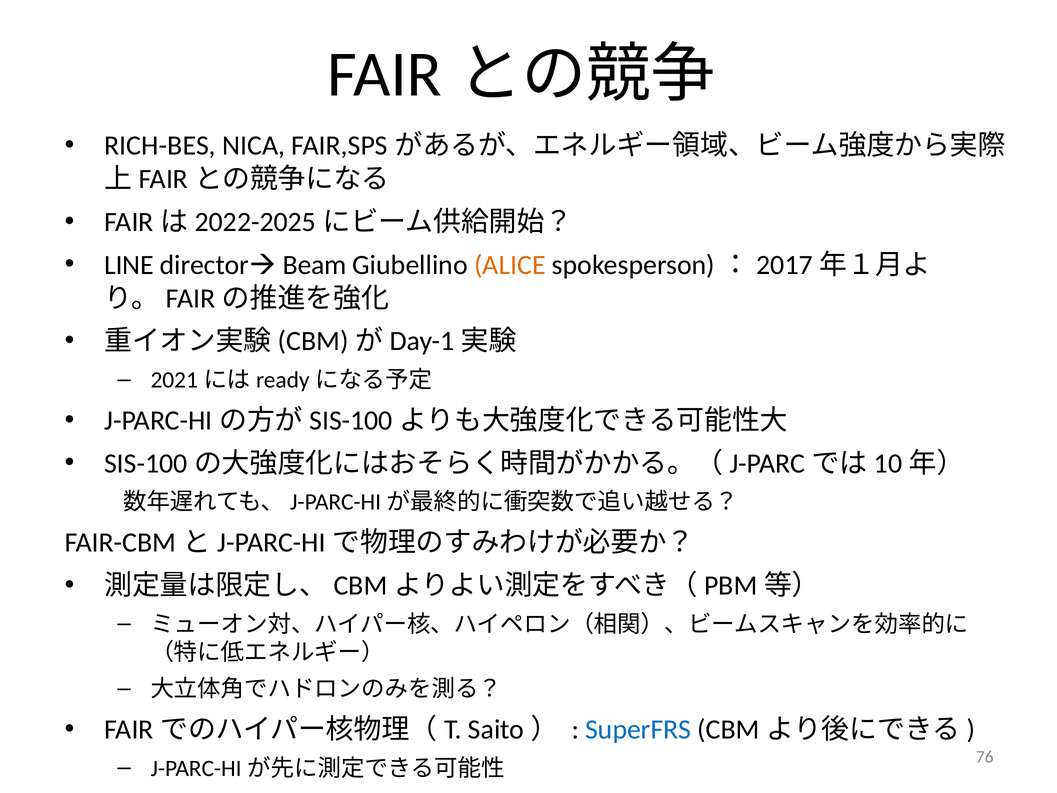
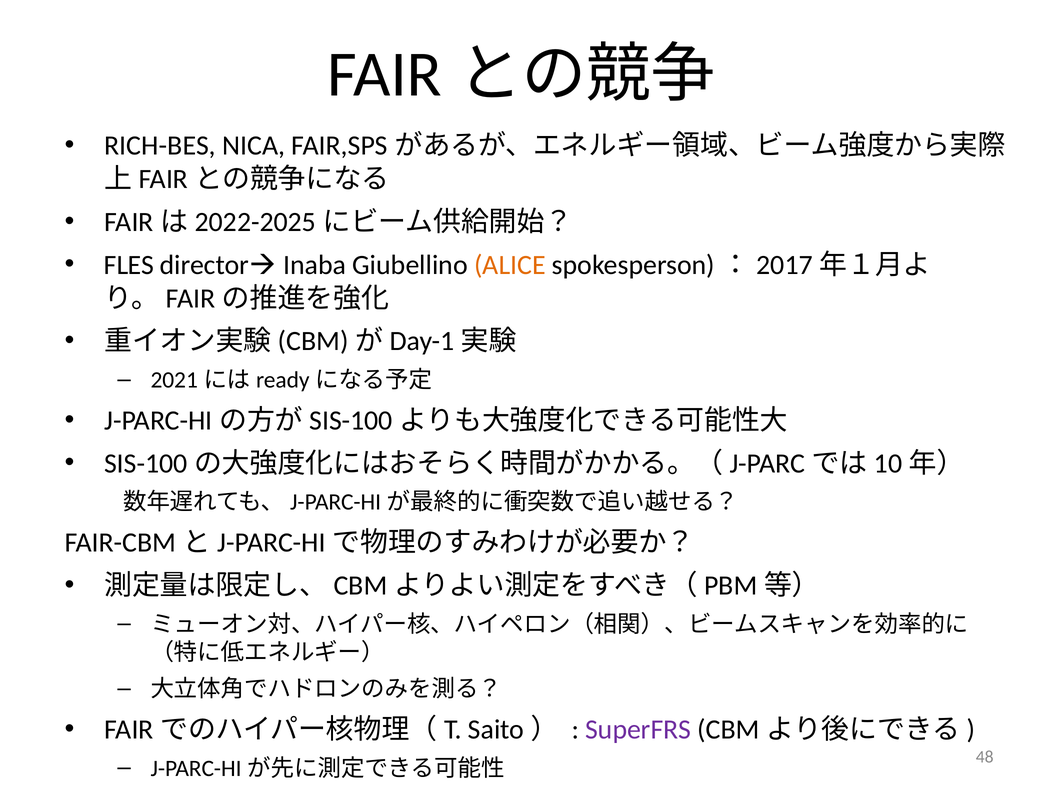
LINE: LINE -> FLES
Beam: Beam -> Inaba
SuperFRS colour: blue -> purple
76: 76 -> 48
